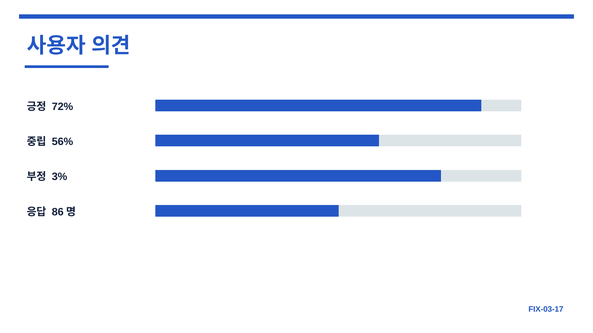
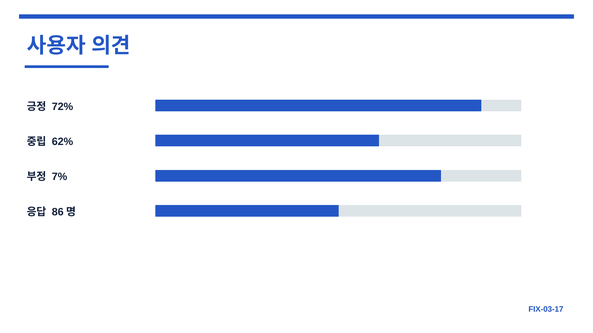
56%: 56% -> 62%
3%: 3% -> 7%
